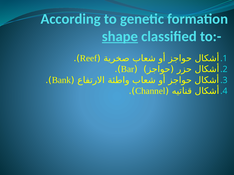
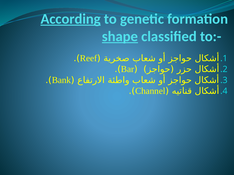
According underline: none -> present
